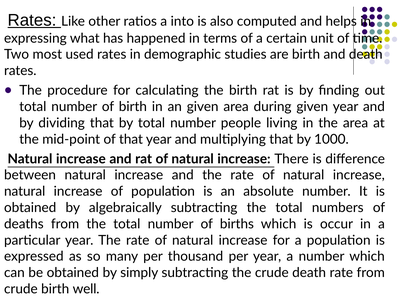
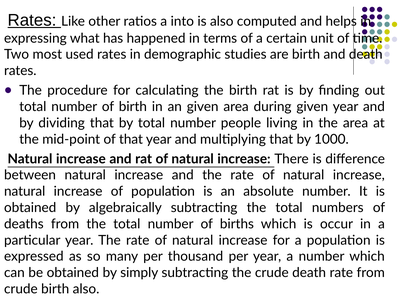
birth well: well -> also
